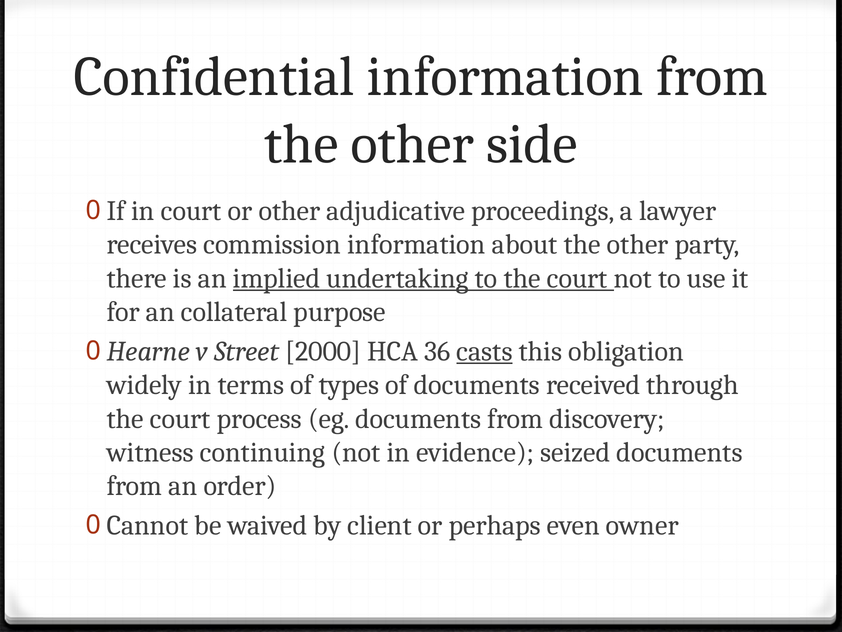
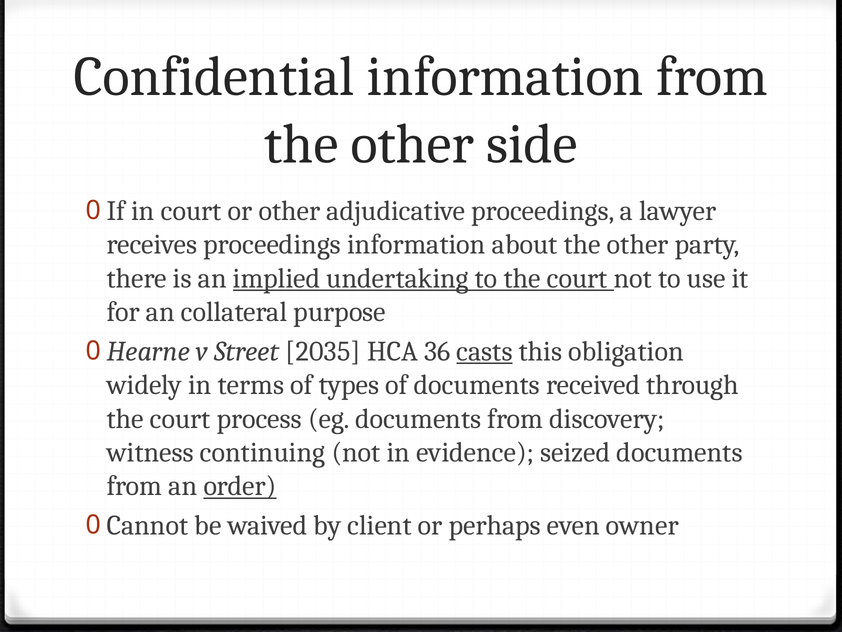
receives commission: commission -> proceedings
2000: 2000 -> 2035
order underline: none -> present
